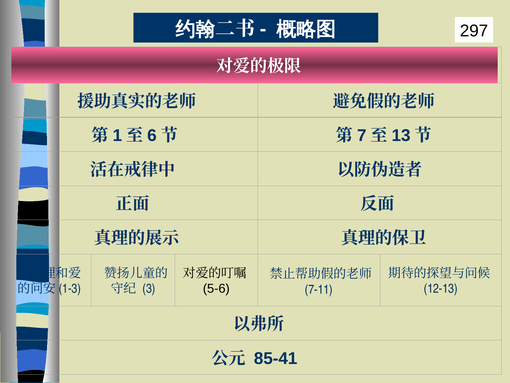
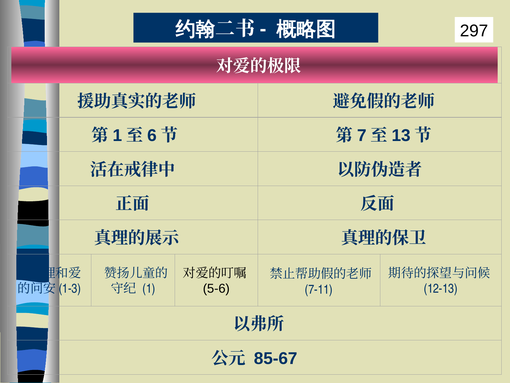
3: 3 -> 1
85-41: 85-41 -> 85-67
